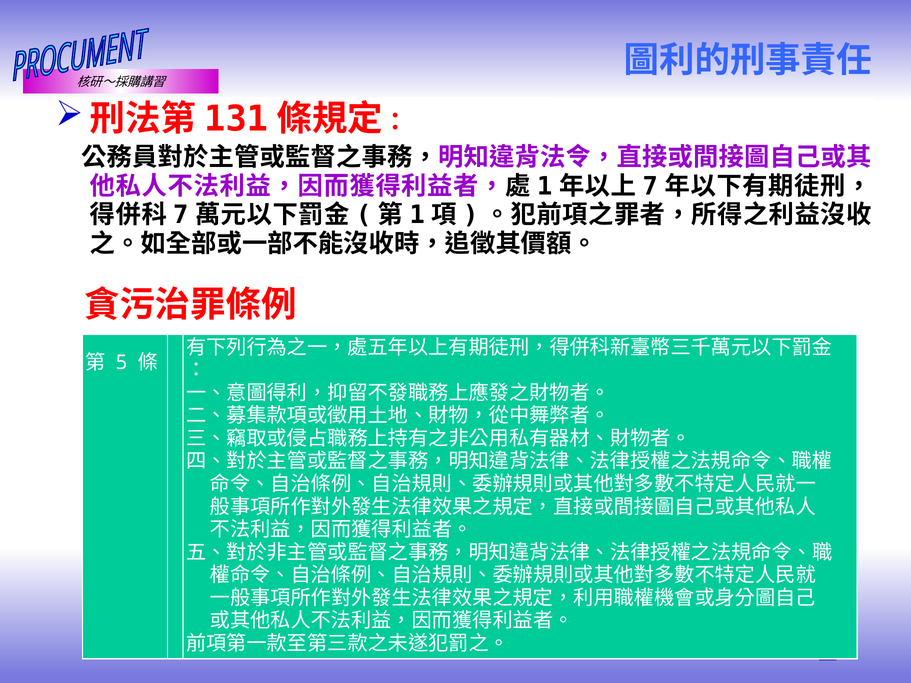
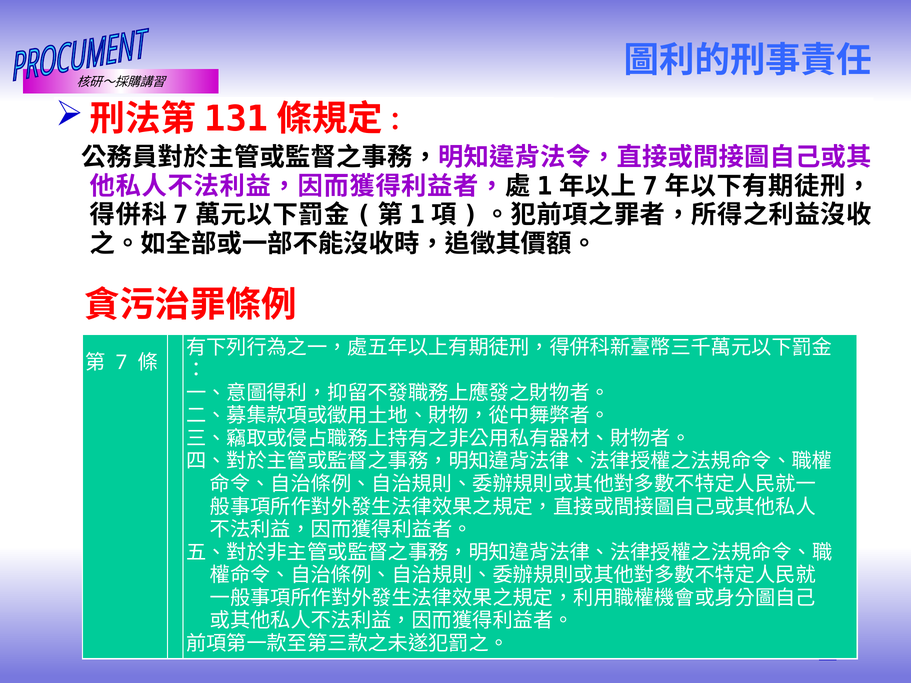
5 at (121, 363): 5 -> 7
